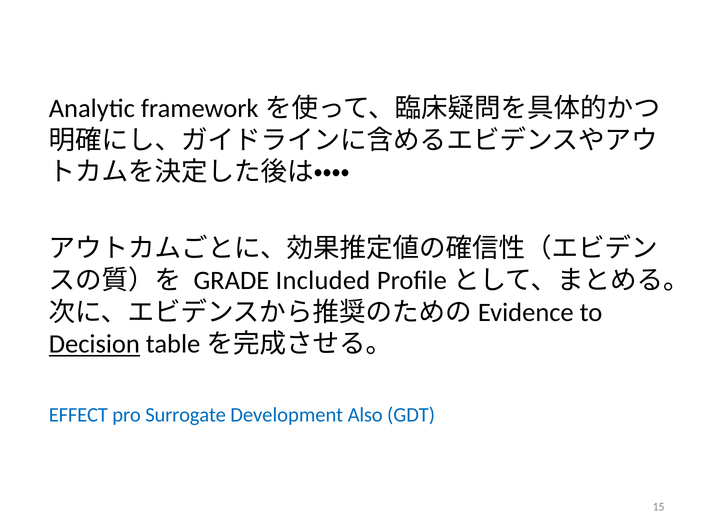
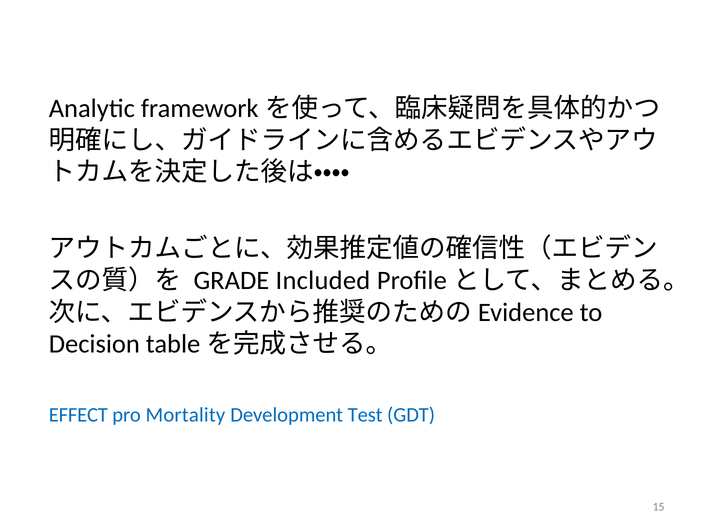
Decision underline: present -> none
Surrogate: Surrogate -> Mortality
Also: Also -> Test
